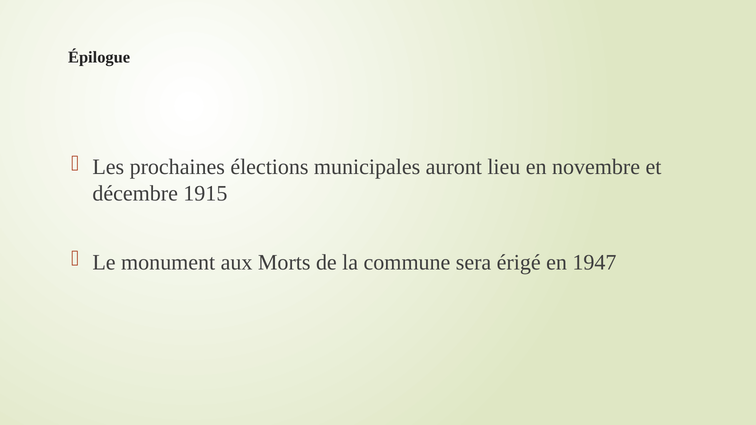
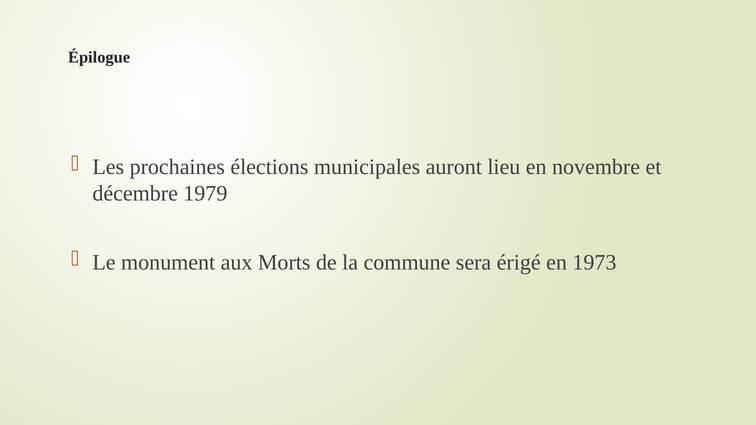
1915: 1915 -> 1979
1947: 1947 -> 1973
